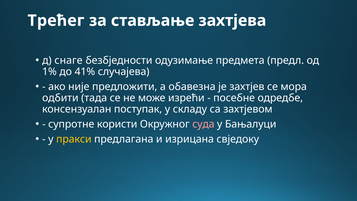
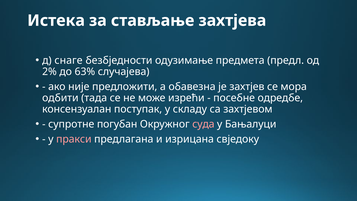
Трећег: Трећег -> Истека
1%: 1% -> 2%
41%: 41% -> 63%
користи: користи -> погубан
пракси colour: yellow -> pink
